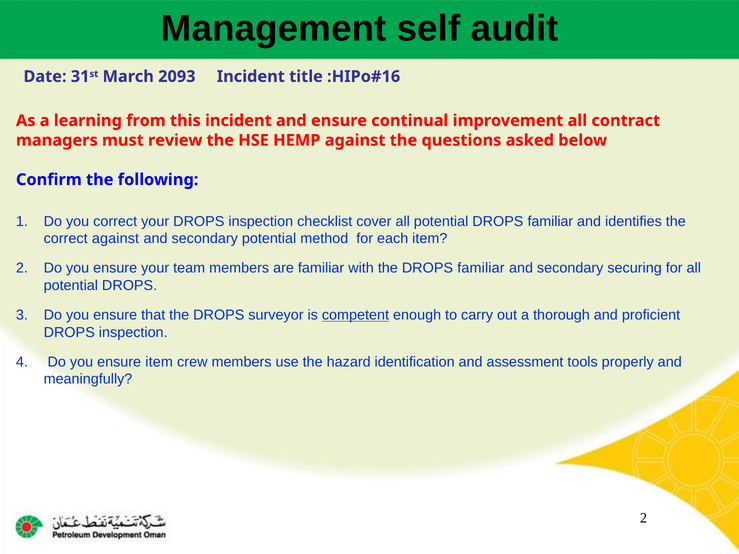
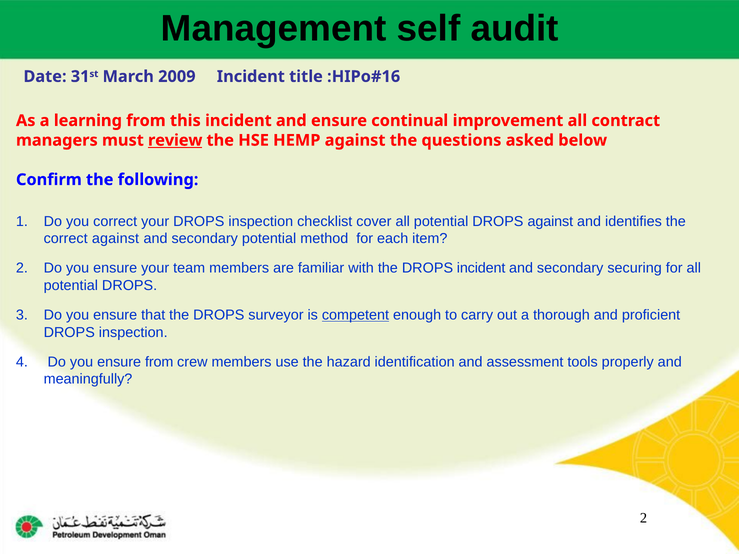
2093: 2093 -> 2009
review underline: none -> present
potential DROPS familiar: familiar -> against
the DROPS familiar: familiar -> incident
ensure item: item -> from
